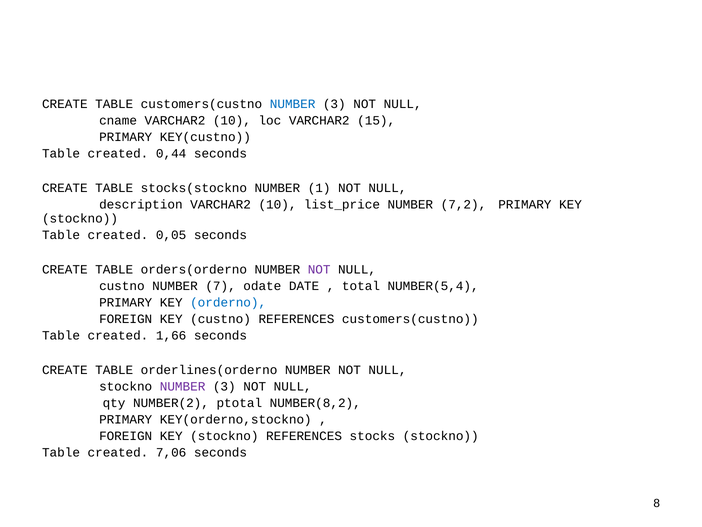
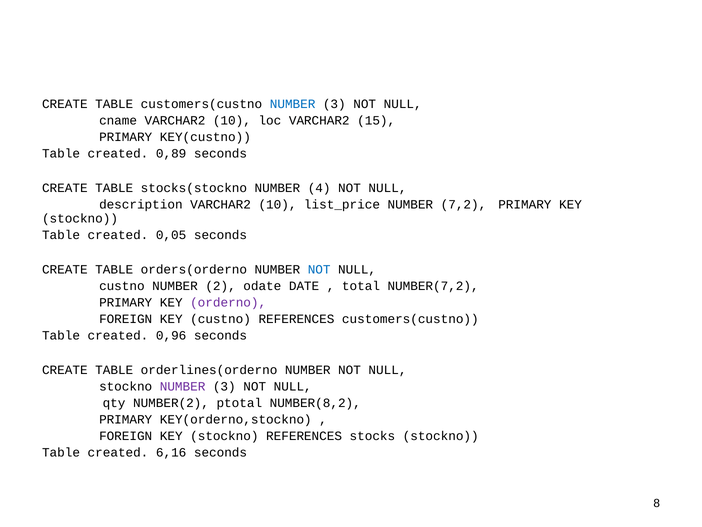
0,44: 0,44 -> 0,89
1: 1 -> 4
NOT at (319, 269) colour: purple -> blue
7: 7 -> 2
NUMBER(5,4: NUMBER(5,4 -> NUMBER(7,2
orderno colour: blue -> purple
1,66: 1,66 -> 0,96
7,06: 7,06 -> 6,16
